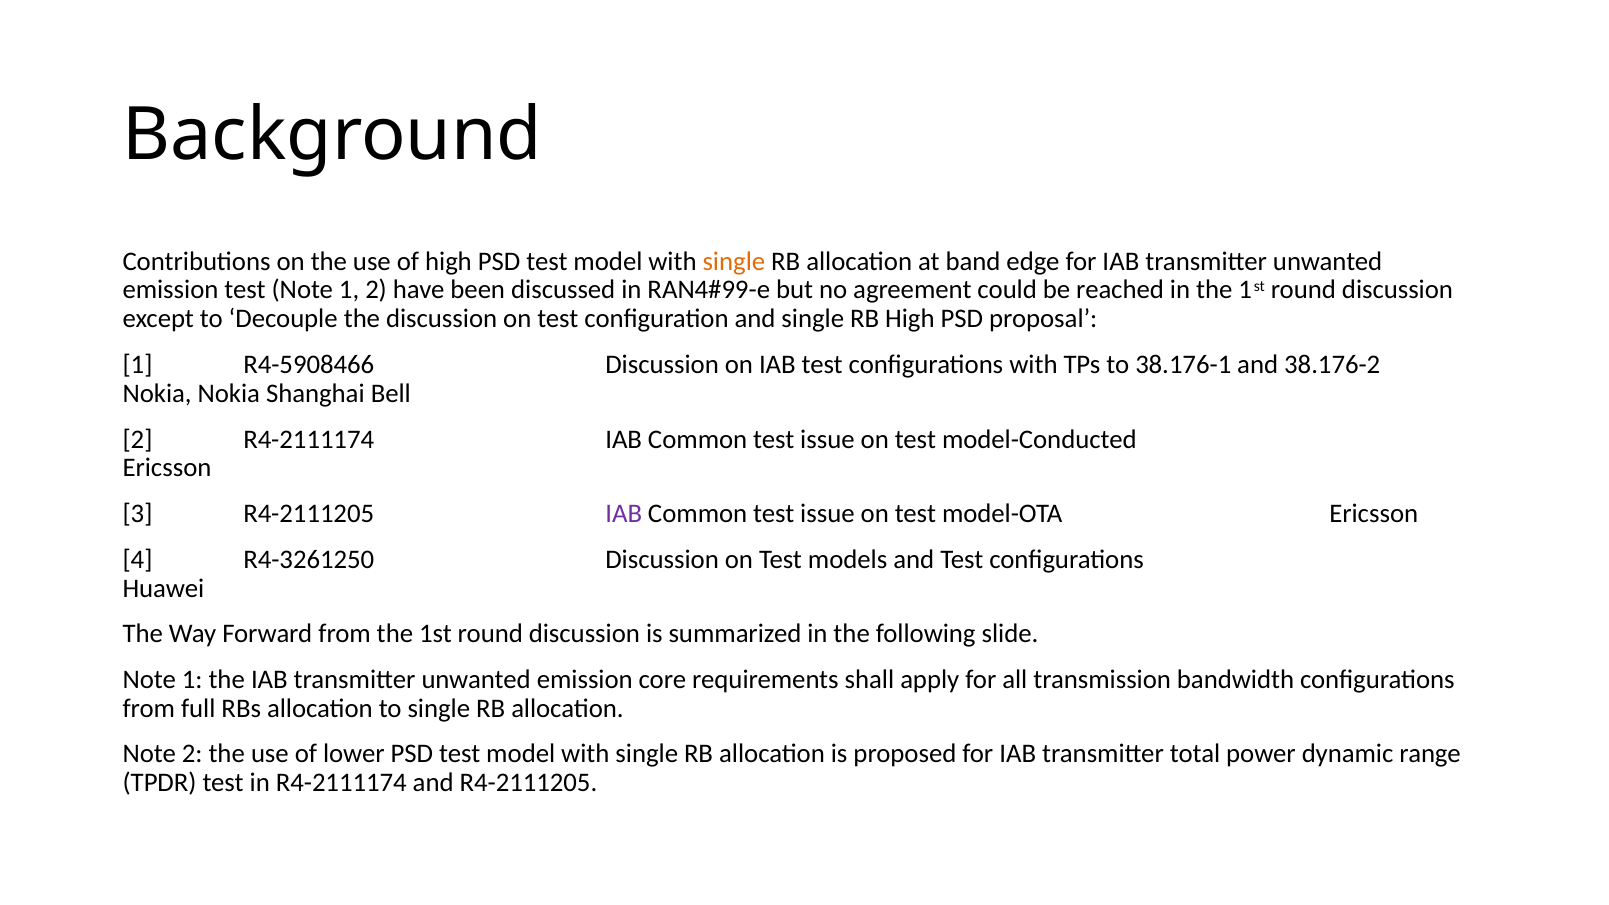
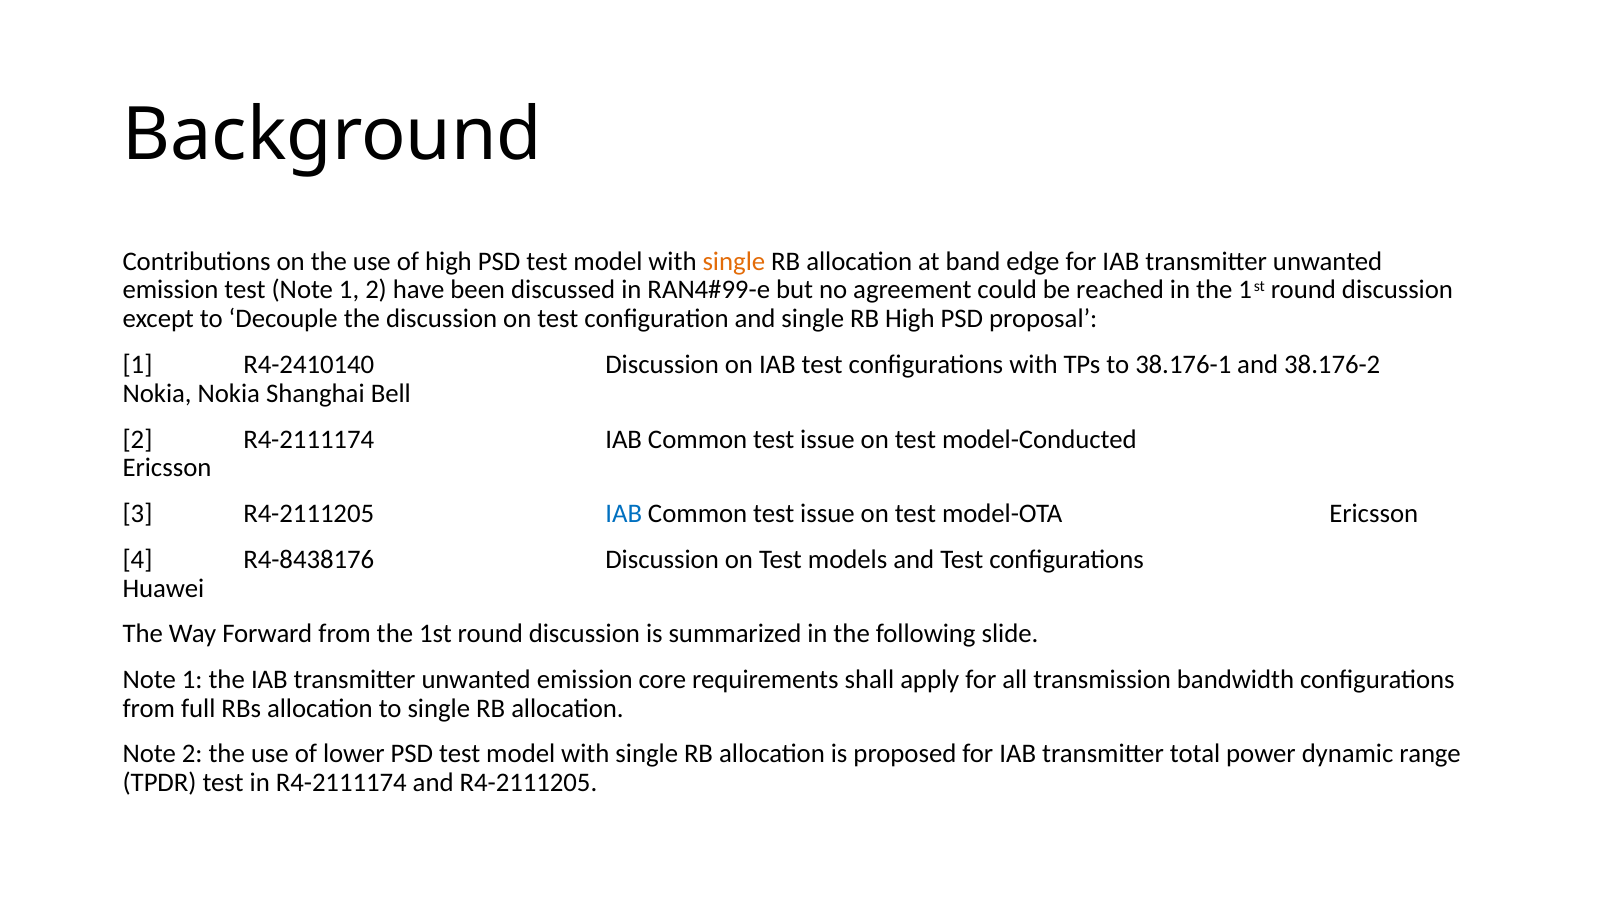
R4-5908466: R4-5908466 -> R4-2410140
IAB at (624, 514) colour: purple -> blue
R4-3261250: R4-3261250 -> R4-8438176
